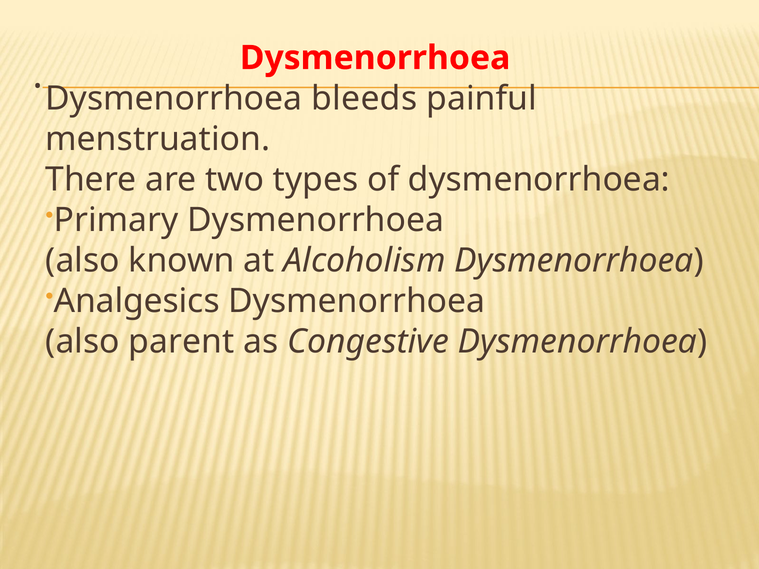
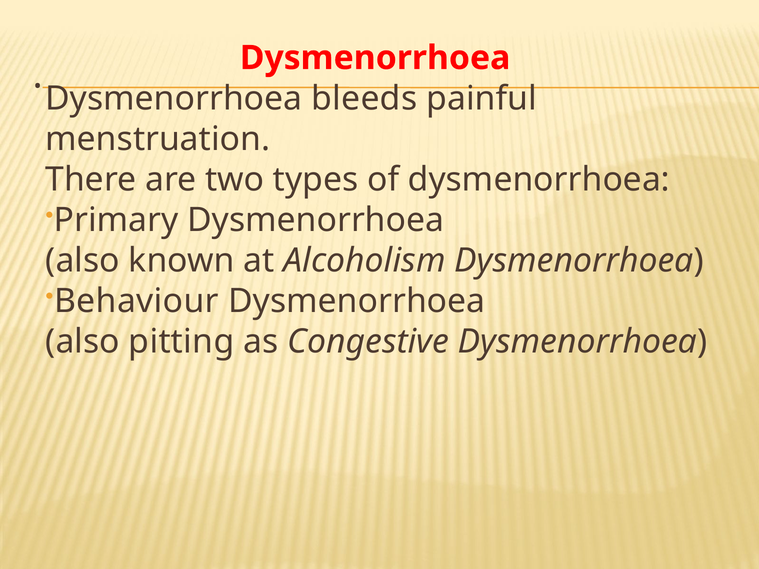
Analgesics: Analgesics -> Behaviour
parent: parent -> pitting
